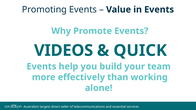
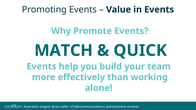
VIDEOS: VIDEOS -> MATCH
